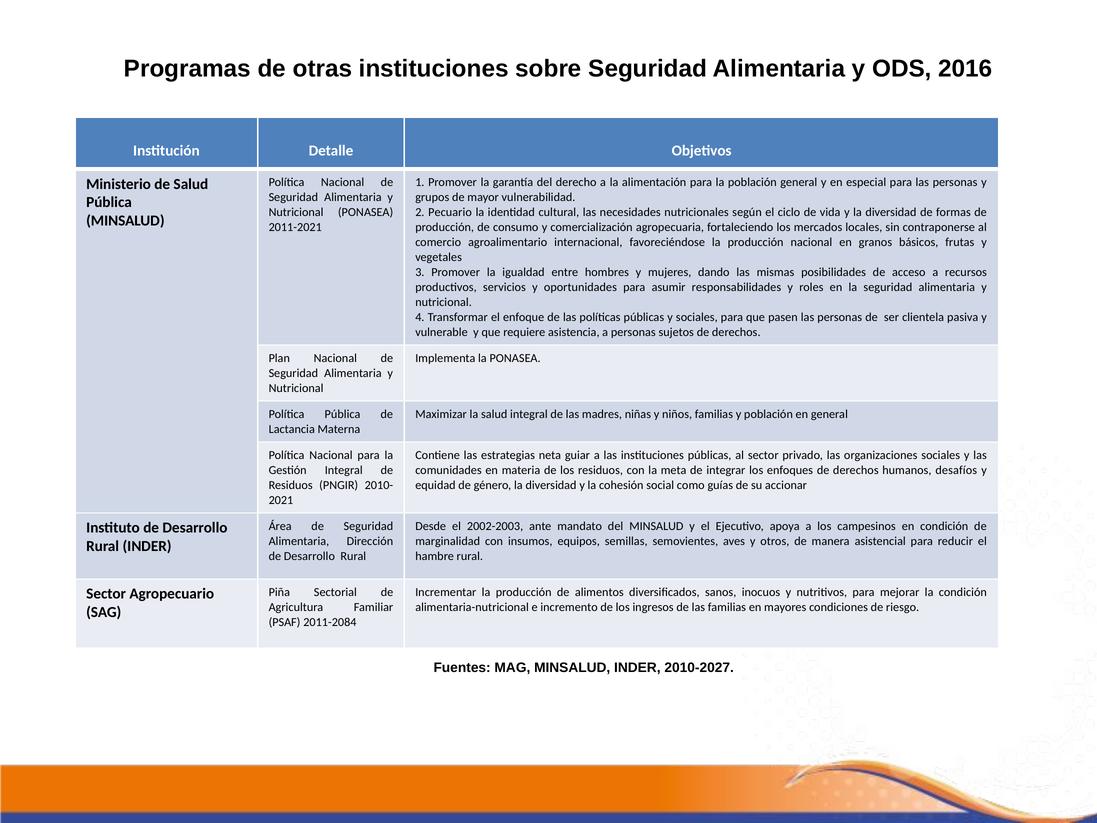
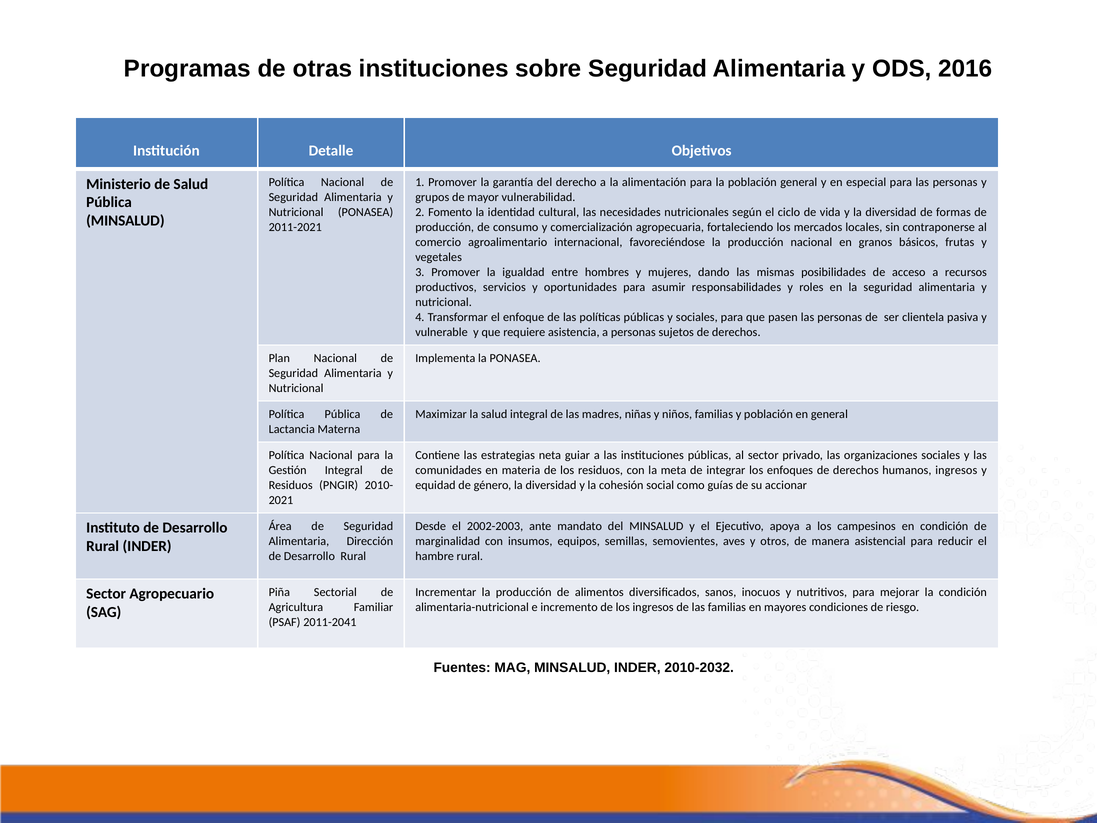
Pecuario: Pecuario -> Fomento
humanos desafíos: desafíos -> ingresos
2011-2084: 2011-2084 -> 2011-2041
2010-2027: 2010-2027 -> 2010-2032
